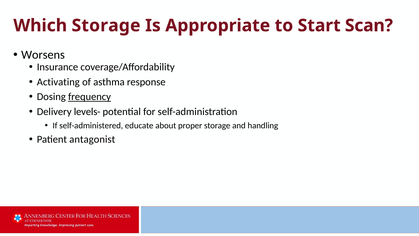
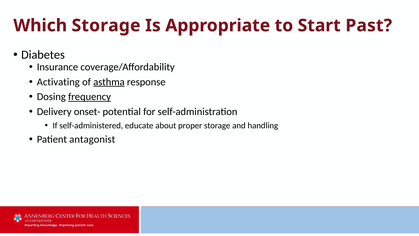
Scan: Scan -> Past
Worsens: Worsens -> Diabetes
asthma underline: none -> present
levels-: levels- -> onset-
